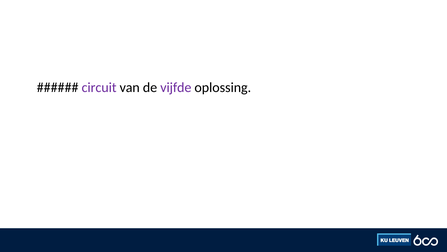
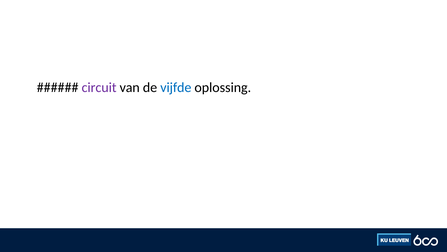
vijfde colour: purple -> blue
